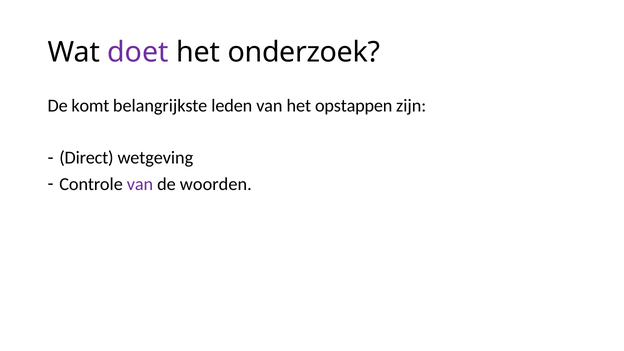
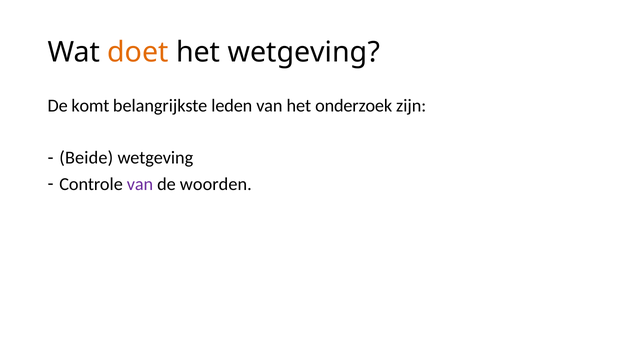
doet colour: purple -> orange
het onderzoek: onderzoek -> wetgeving
opstappen: opstappen -> onderzoek
Direct: Direct -> Beide
